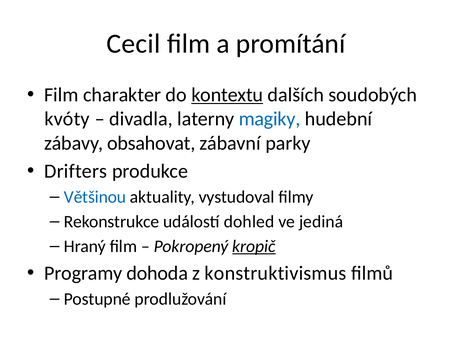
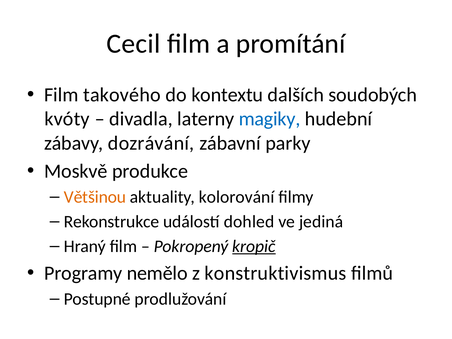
charakter: charakter -> takového
kontextu underline: present -> none
obsahovat: obsahovat -> dozrávání
Drifters: Drifters -> Moskvě
Většinou colour: blue -> orange
vystudoval: vystudoval -> kolorování
dohoda: dohoda -> nemělo
